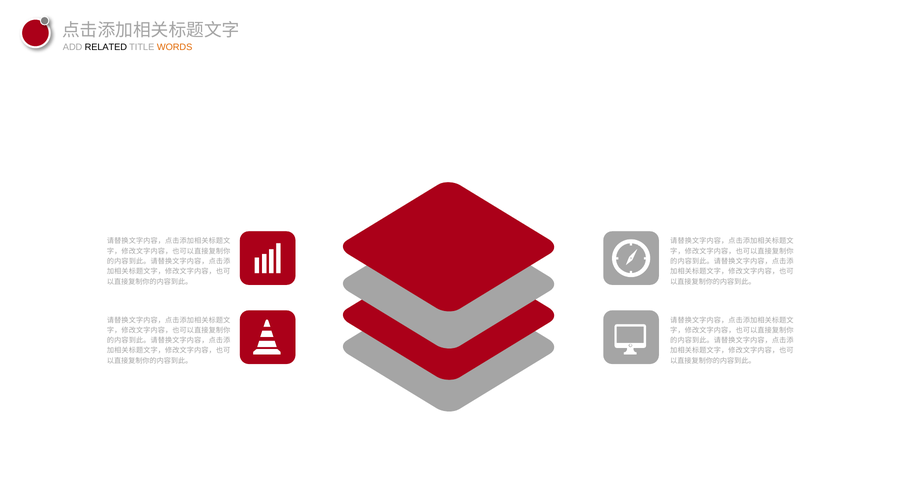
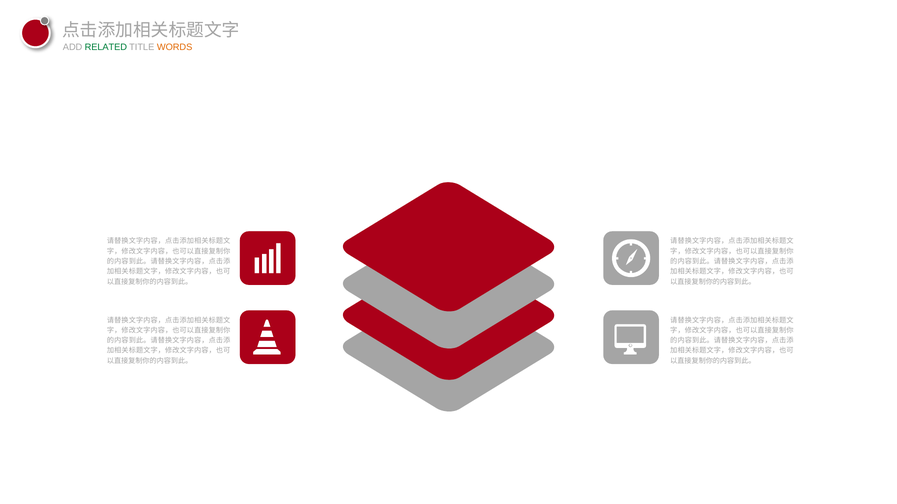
RELATED colour: black -> green
